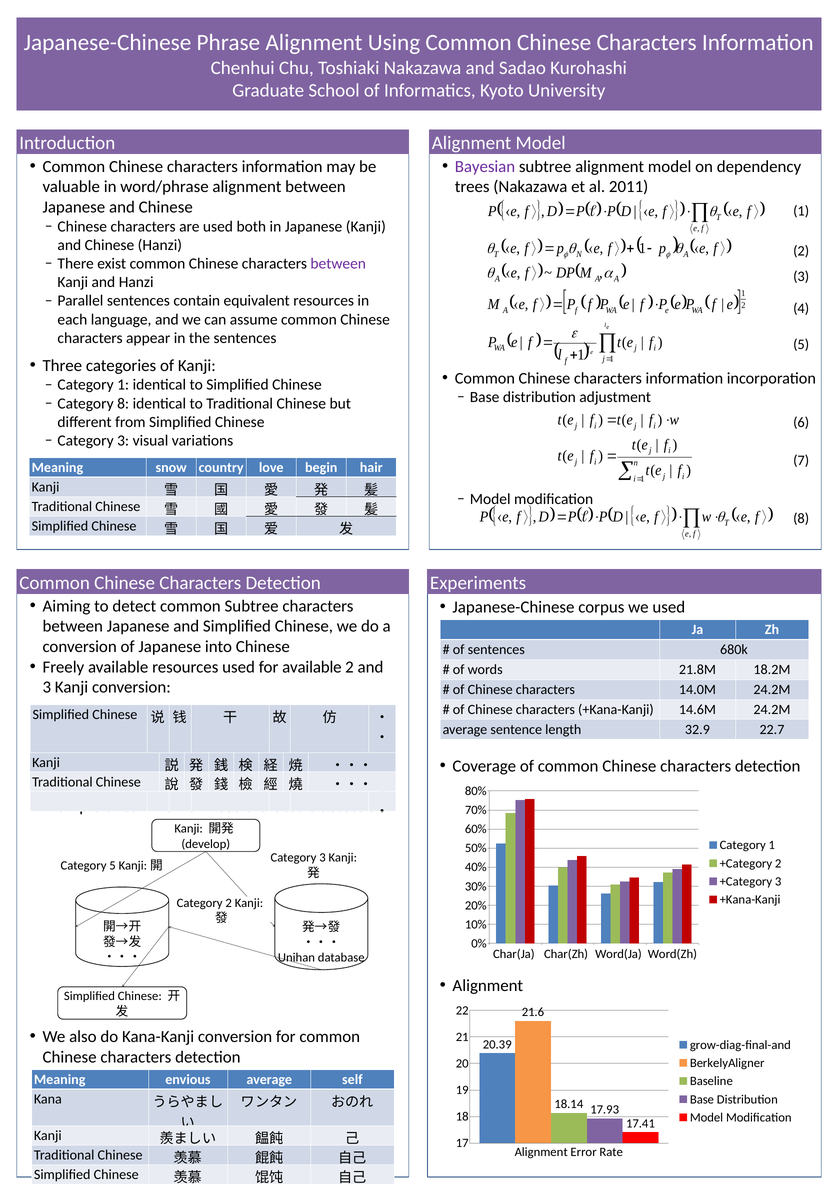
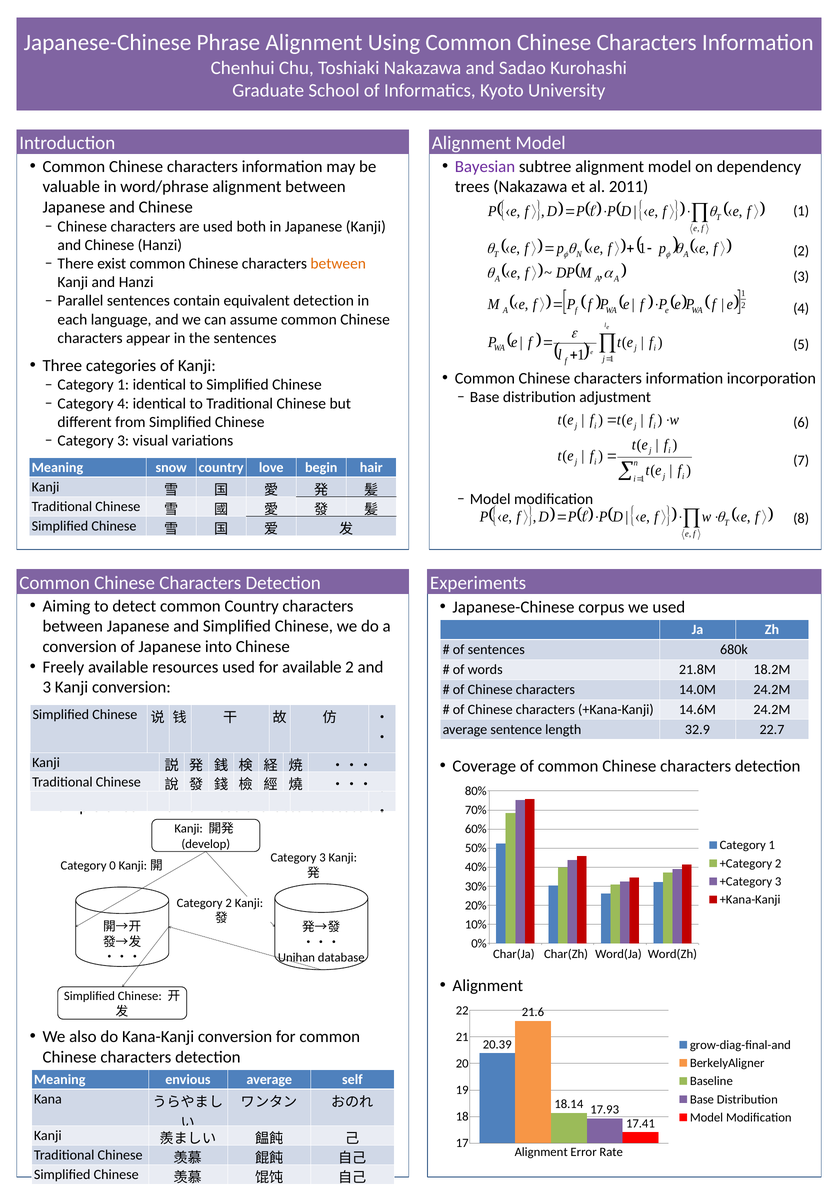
between at (338, 264) colour: purple -> orange
equivalent resources: resources -> detection
Category 8: 8 -> 4
common Subtree: Subtree -> Country
Category 5: 5 -> 0
